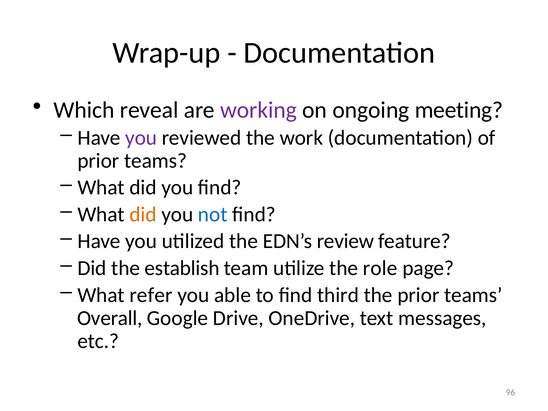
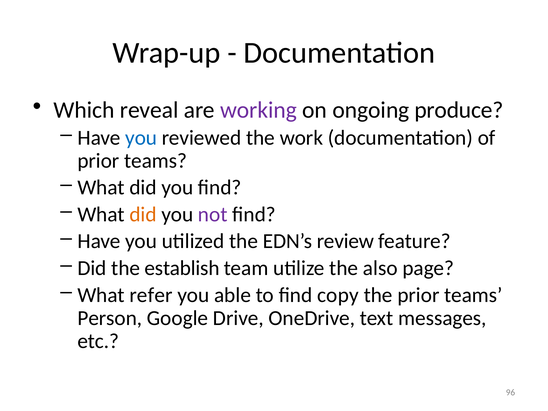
meeting: meeting -> produce
you at (141, 138) colour: purple -> blue
not colour: blue -> purple
role: role -> also
third: third -> copy
Overall: Overall -> Person
